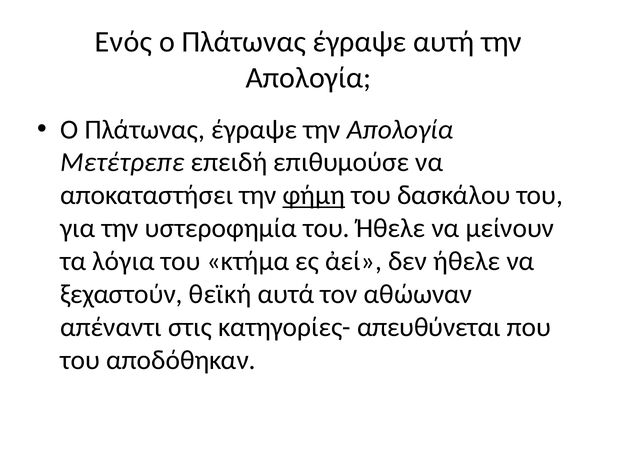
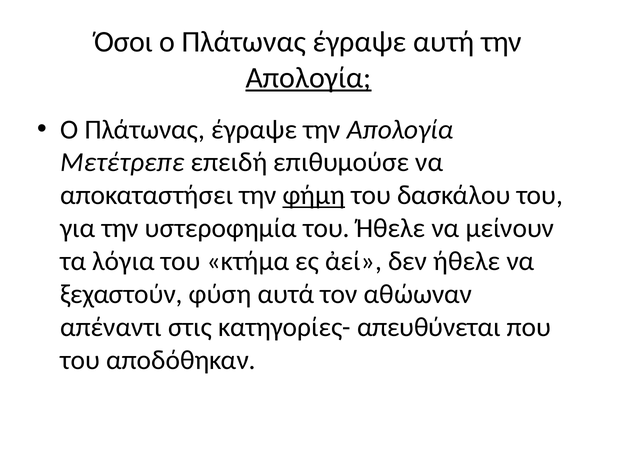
Ενός: Ενός -> Όσοι
Απολογία at (308, 78) underline: none -> present
θεϊκή: θεϊκή -> φύση
